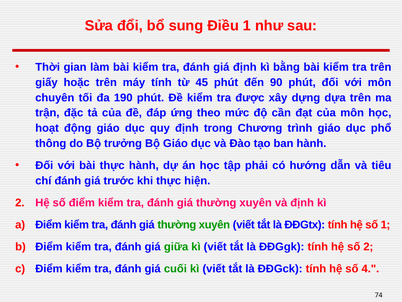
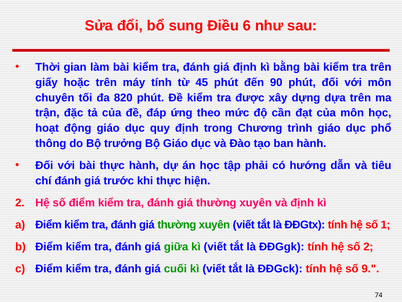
Điều 1: 1 -> 6
190: 190 -> 820
4: 4 -> 9
